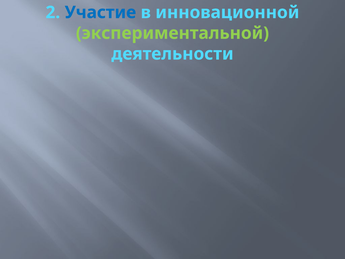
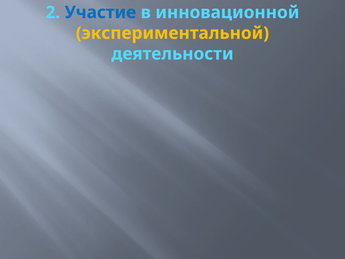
экспериментальной colour: light green -> yellow
